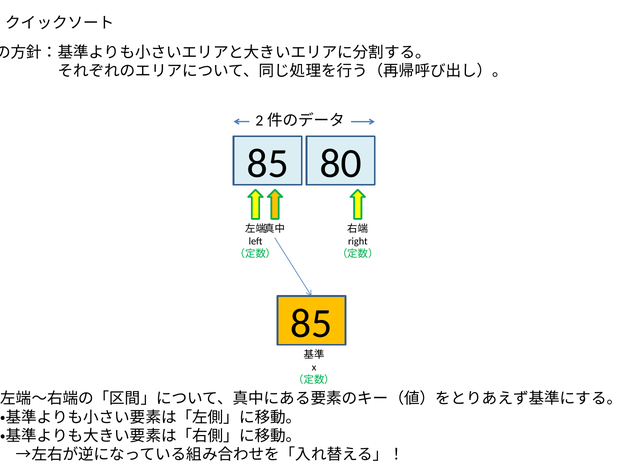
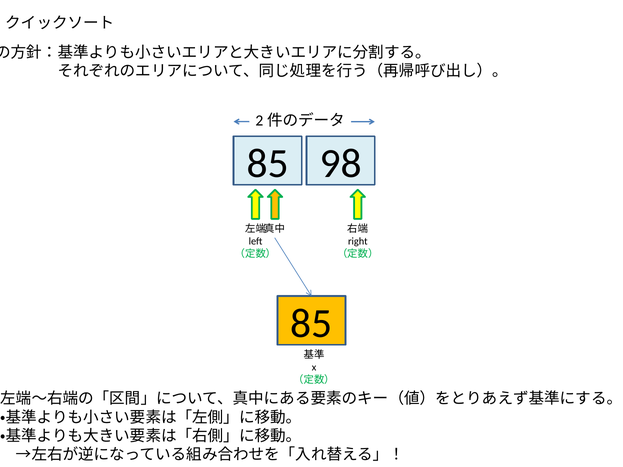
80: 80 -> 98
